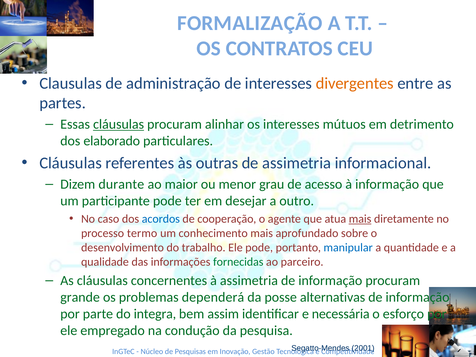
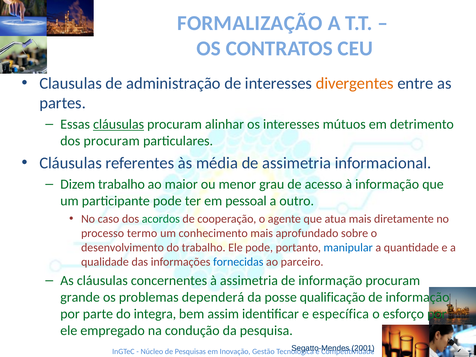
dos elaborado: elaborado -> procuram
outras: outras -> média
Dizem durante: durante -> trabalho
desejar: desejar -> pessoal
acordos colour: blue -> green
mais at (360, 219) underline: present -> none
fornecidas colour: green -> blue
alternativas: alternativas -> qualificação
necessária: necessária -> específica
